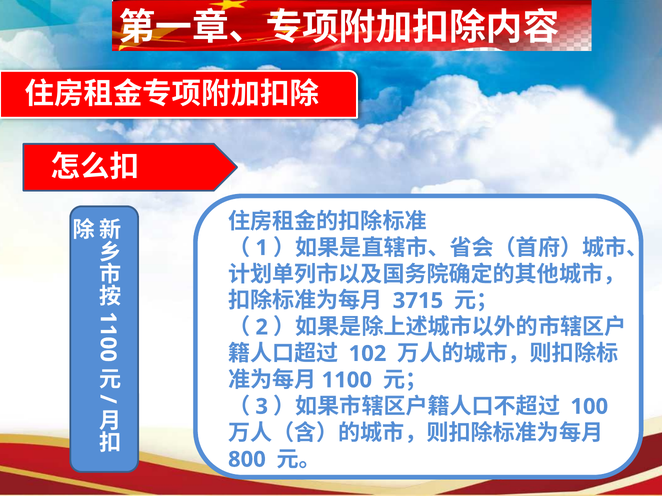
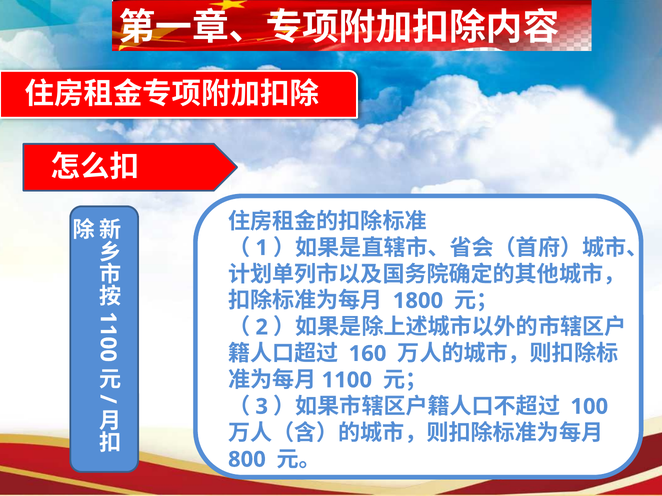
3715: 3715 -> 1800
102: 102 -> 160
